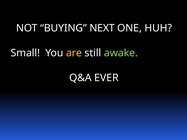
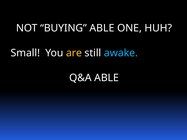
BUYING NEXT: NEXT -> ABLE
awake colour: light green -> light blue
Q&A EVER: EVER -> ABLE
